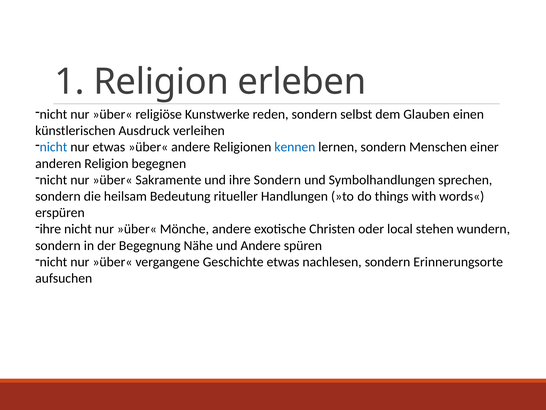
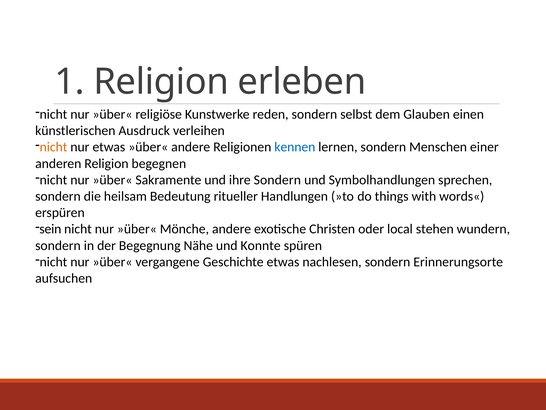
nicht at (53, 147) colour: blue -> orange
ihre at (50, 229): ihre -> sein
und Andere: Andere -> Konnte
